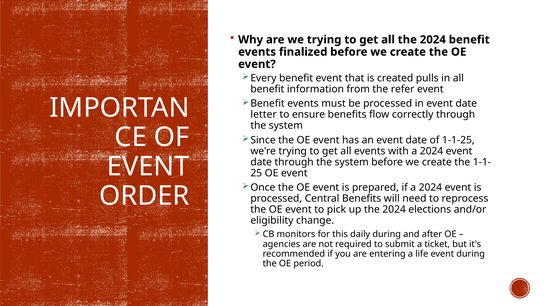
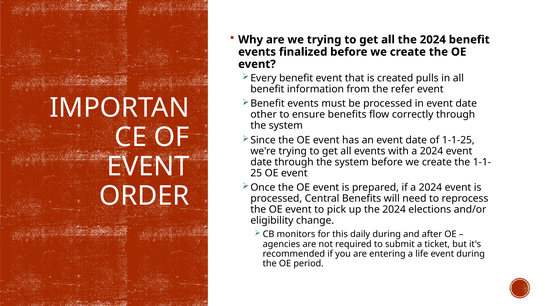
letter: letter -> other
